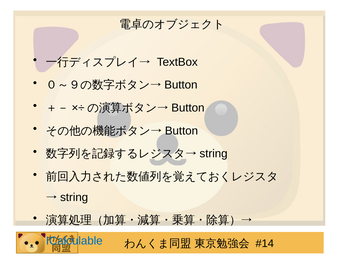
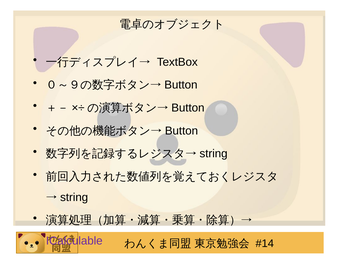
ICalculable colour: blue -> purple
